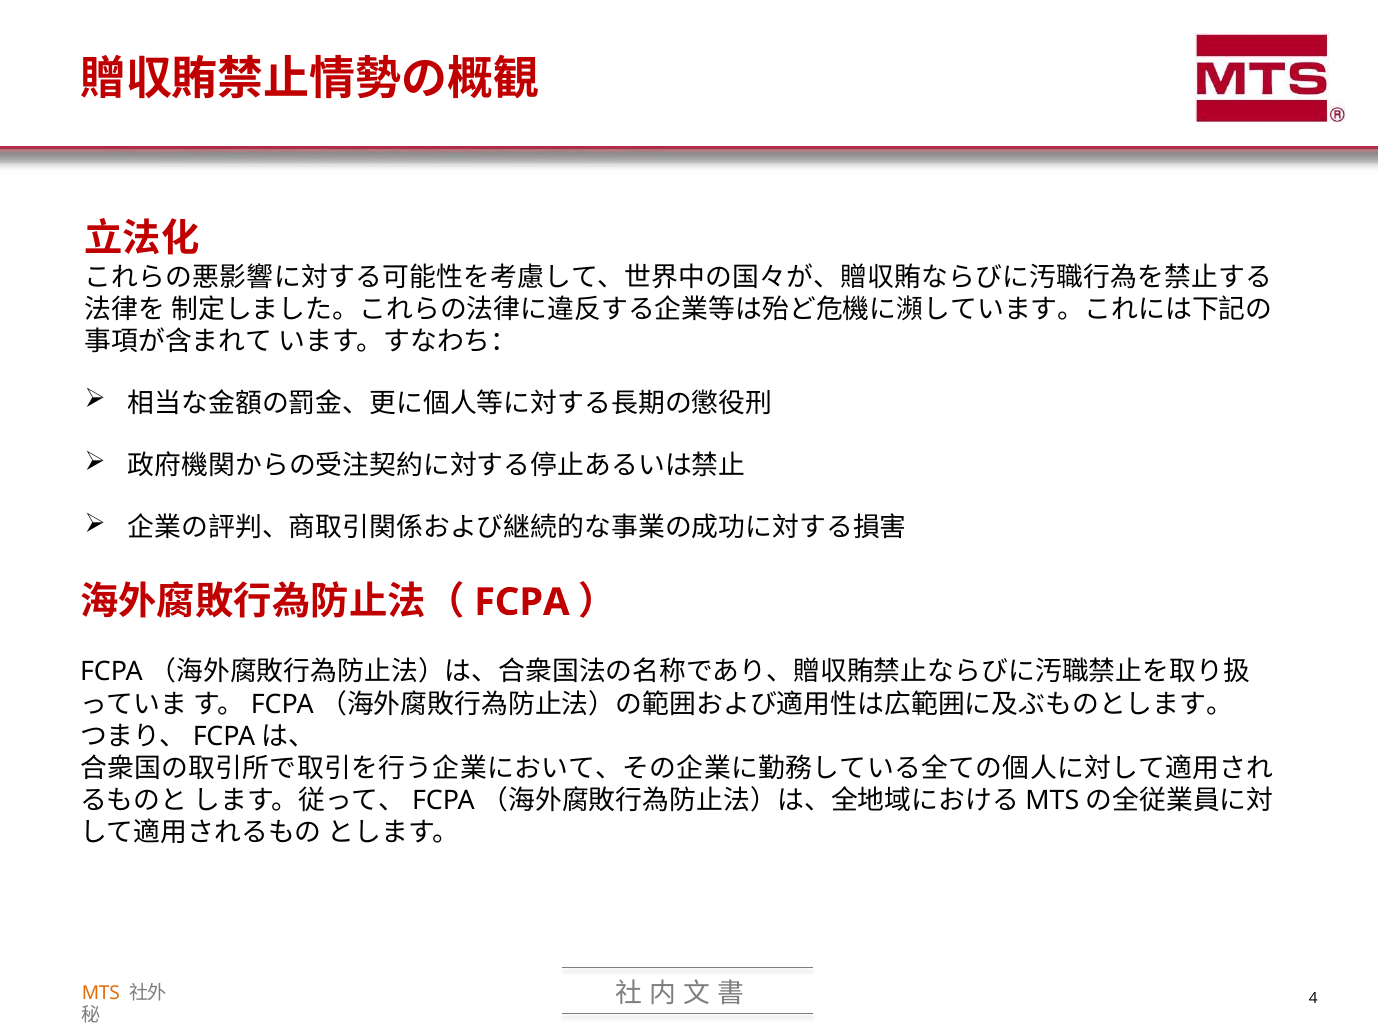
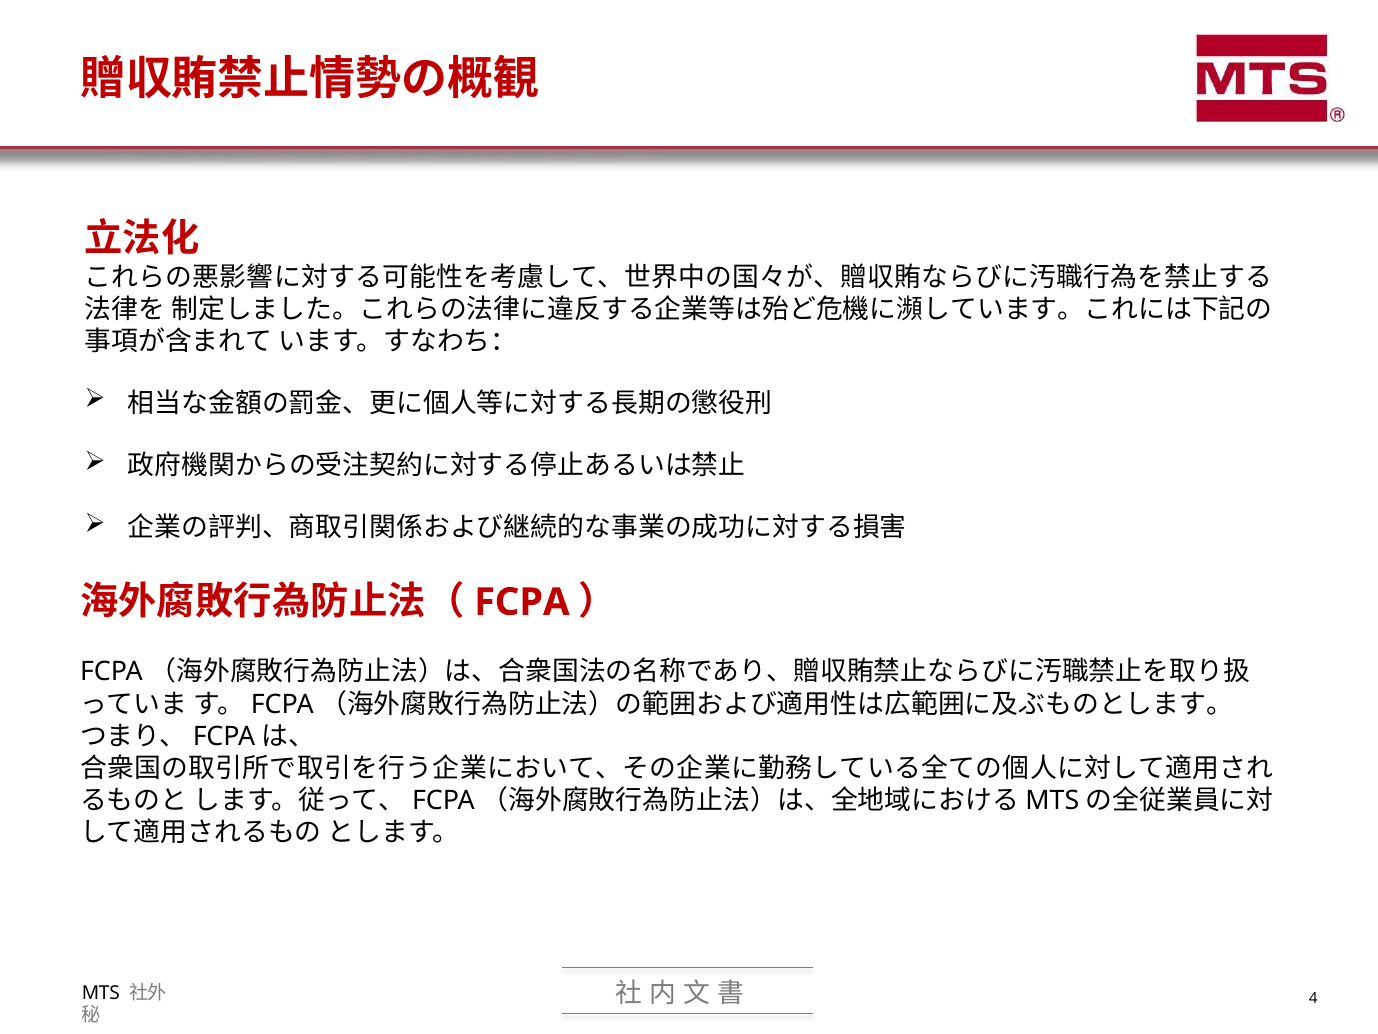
MTS colour: orange -> black
